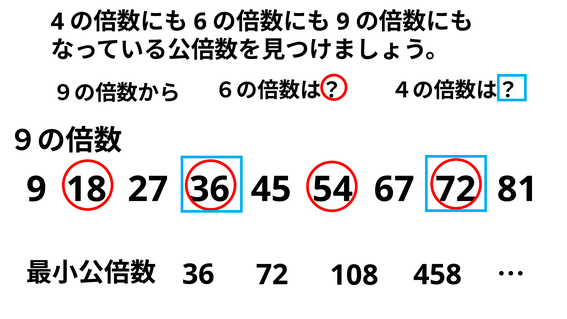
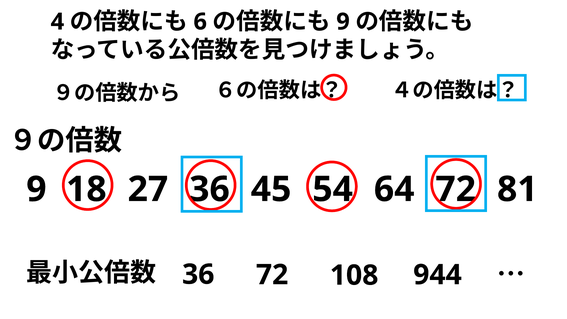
67: 67 -> 64
458: 458 -> 944
